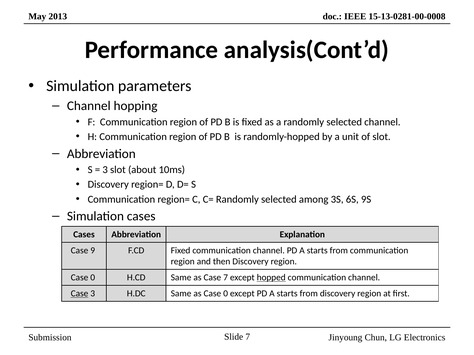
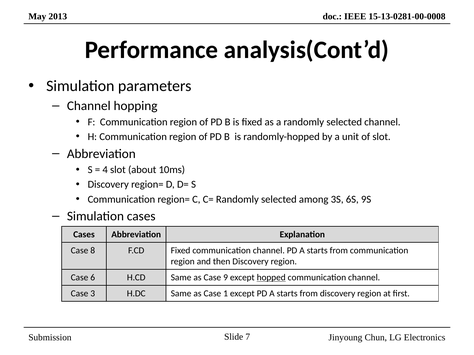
3 at (105, 170): 3 -> 4
9: 9 -> 8
0 at (93, 278): 0 -> 6
Case 7: 7 -> 9
Case at (80, 294) underline: present -> none
as Case 0: 0 -> 1
